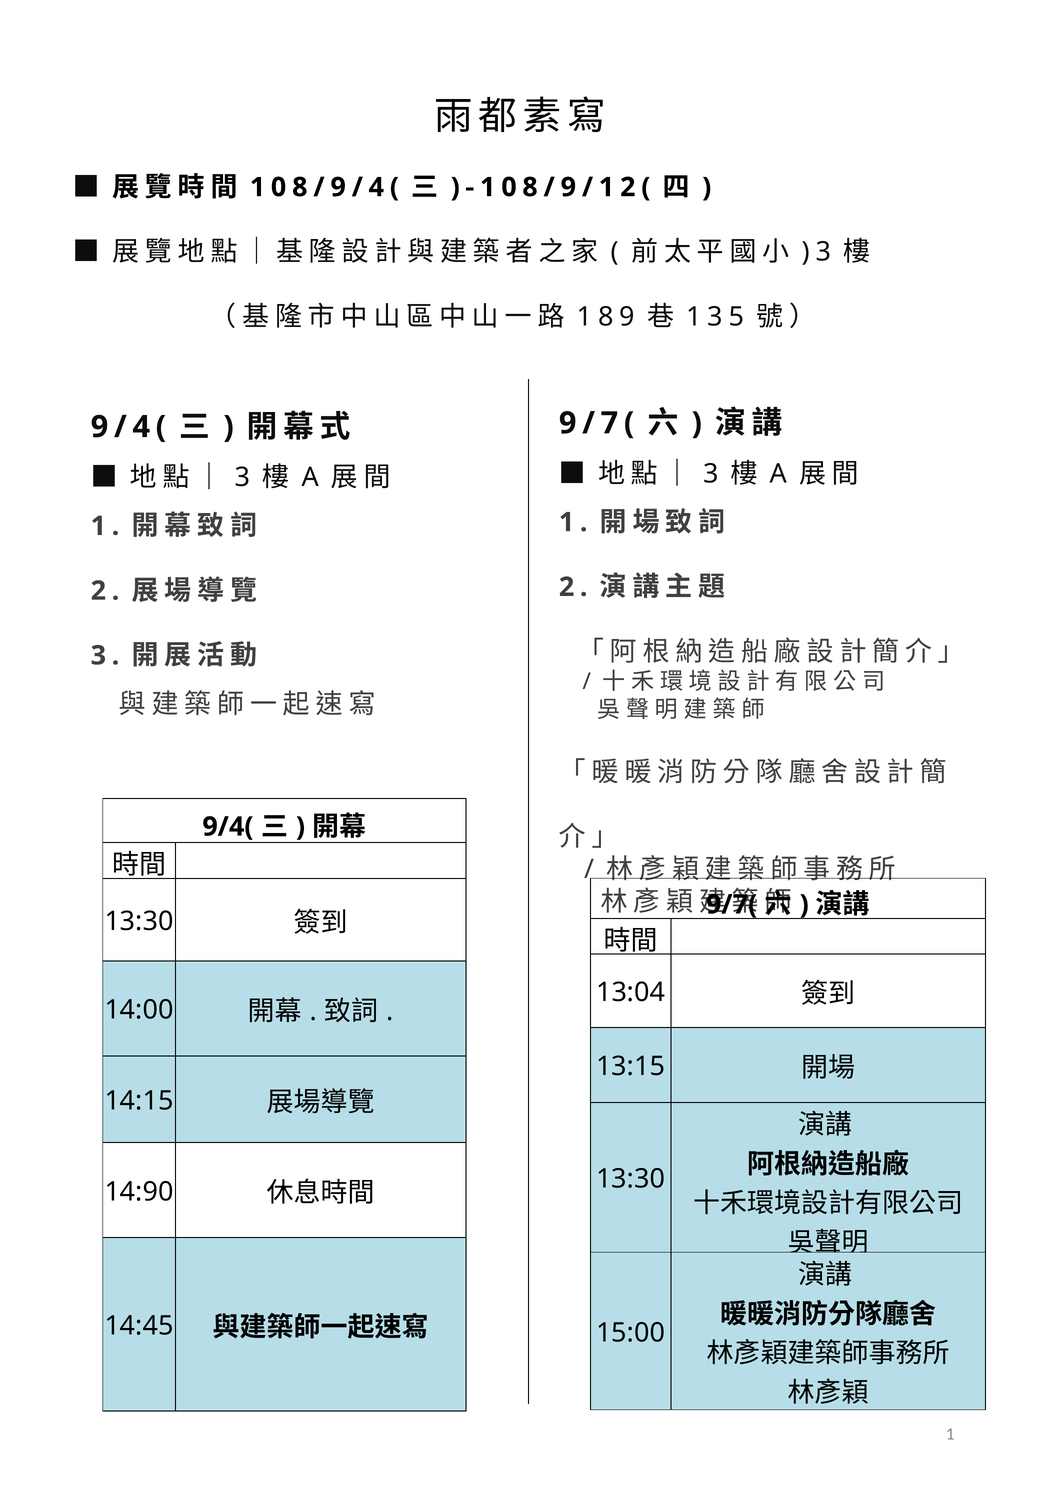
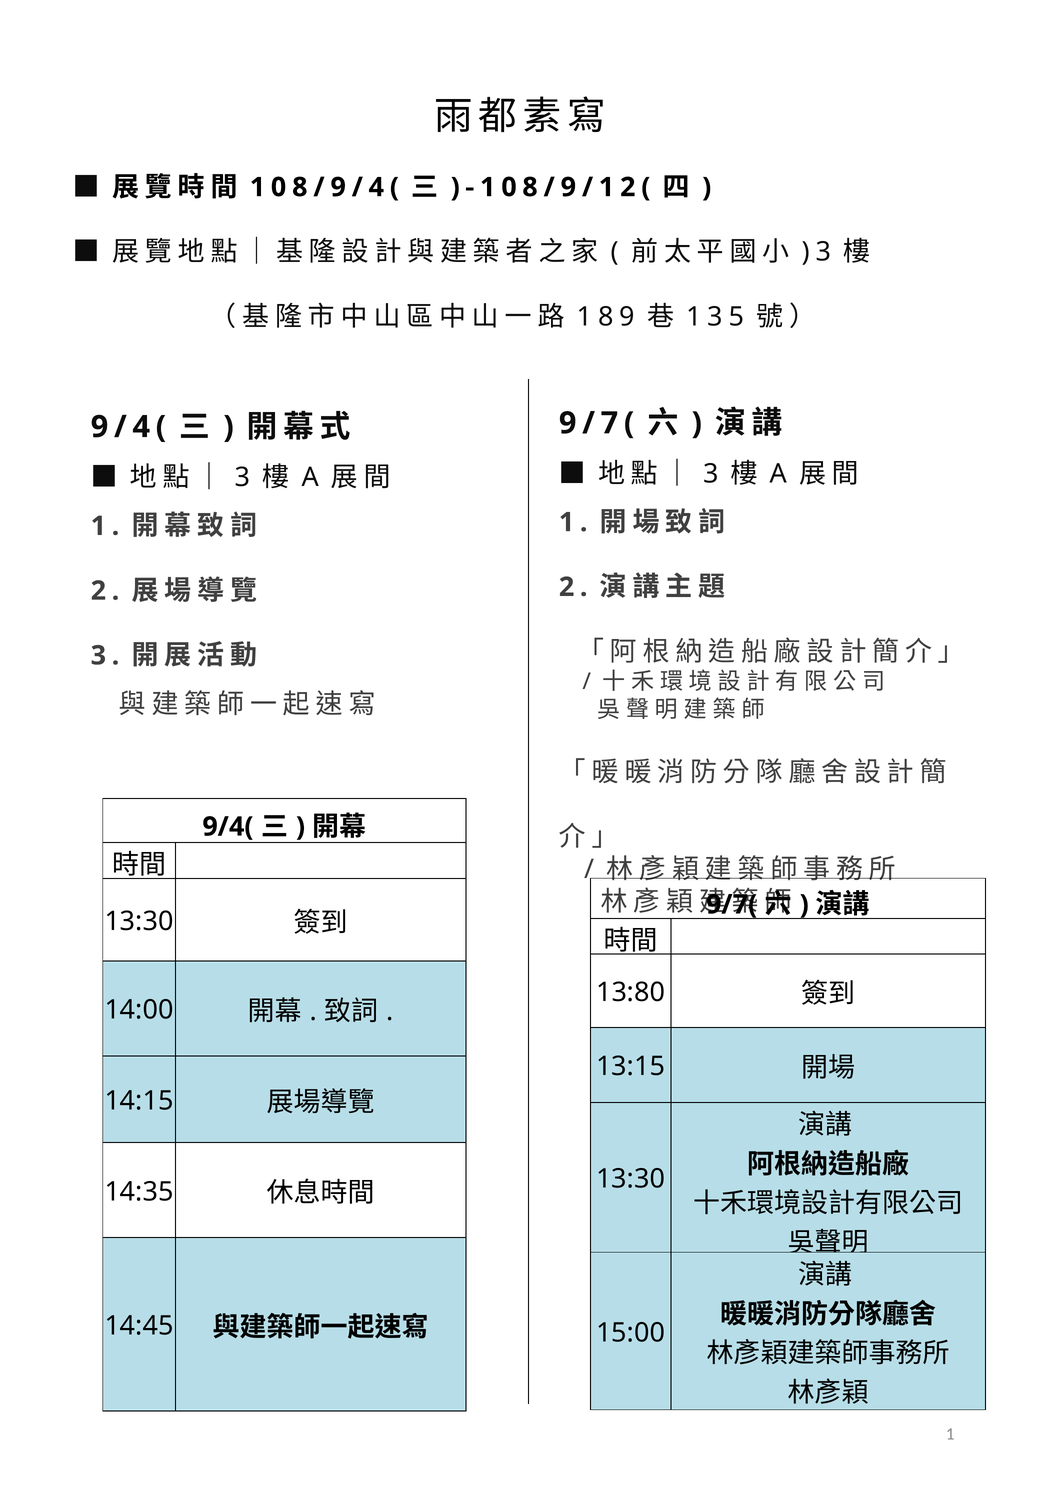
13:04: 13:04 -> 13:80
14:90: 14:90 -> 14:35
